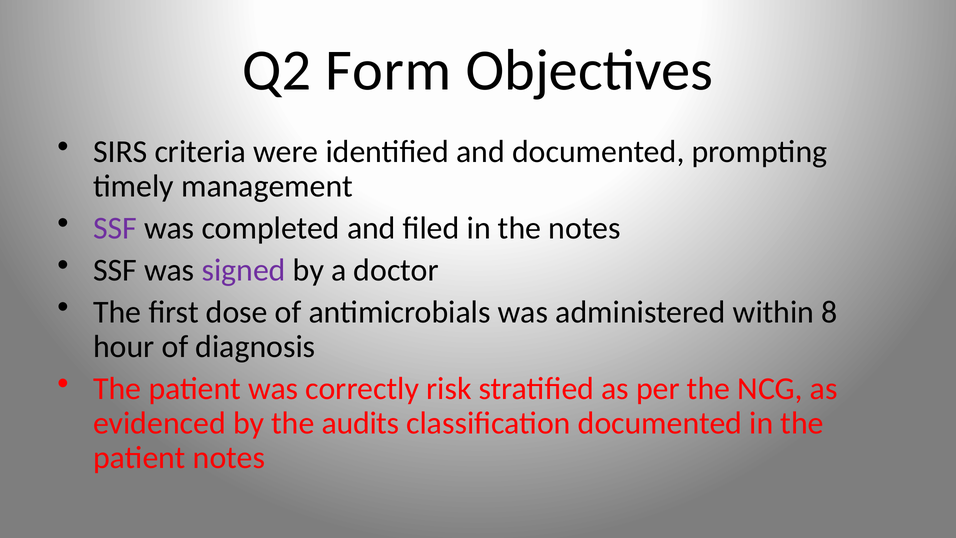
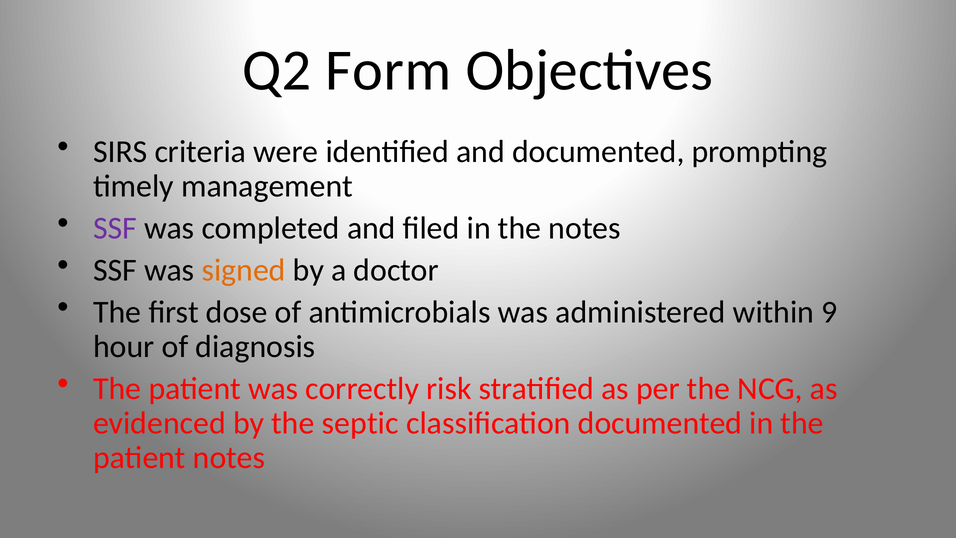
signed colour: purple -> orange
8: 8 -> 9
audits: audits -> septic
